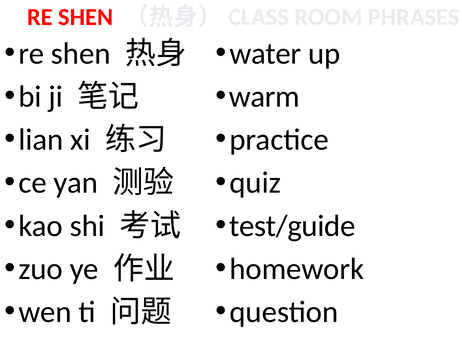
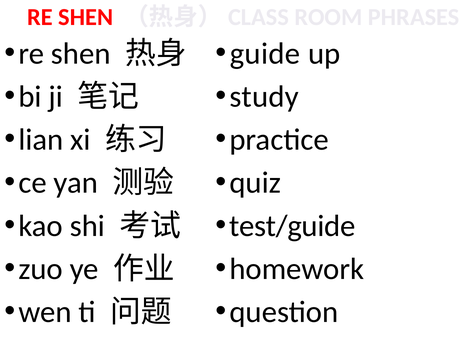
water: water -> guide
warm: warm -> study
